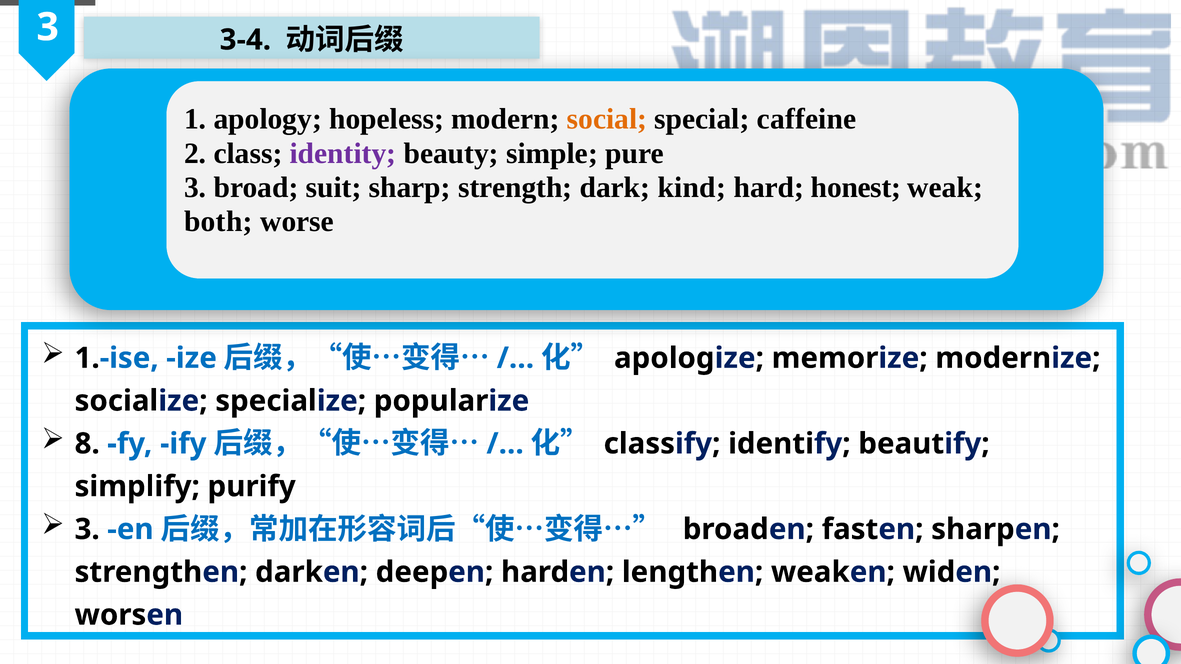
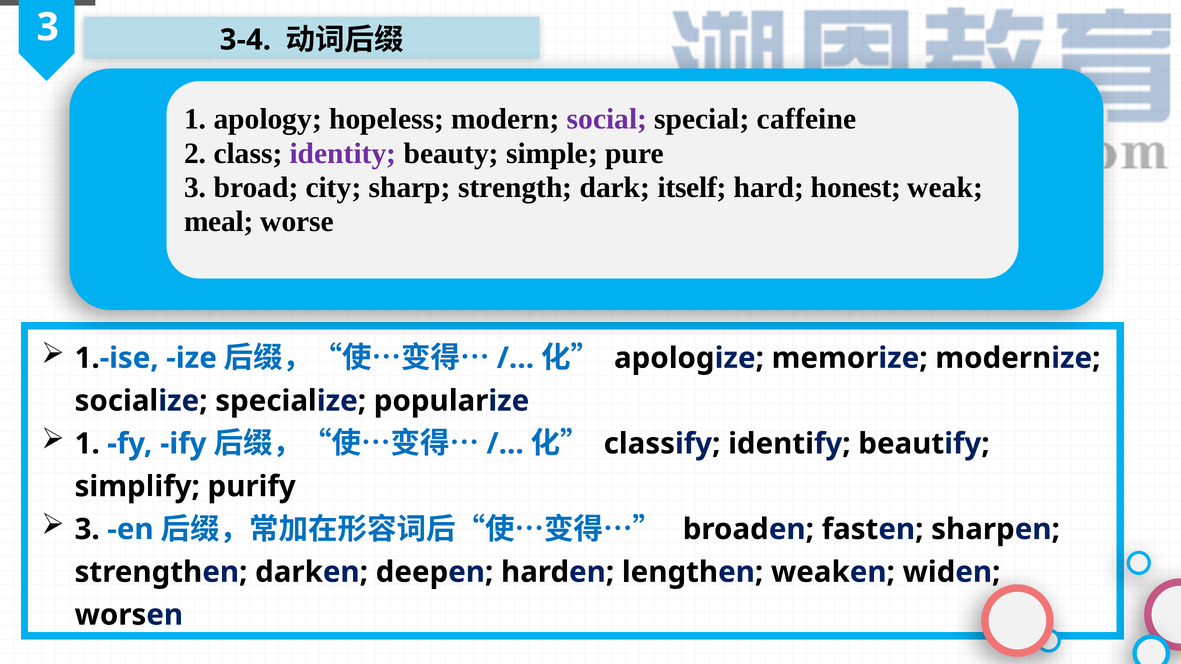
social colour: orange -> purple
suit: suit -> city
kind: kind -> itself
both: both -> meal
8 at (87, 444): 8 -> 1
